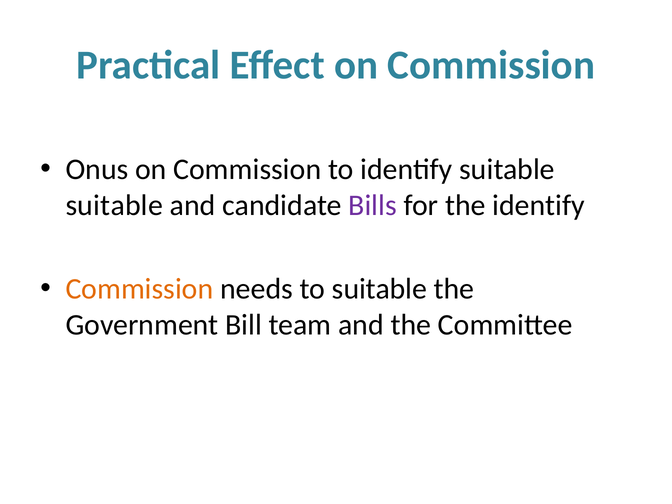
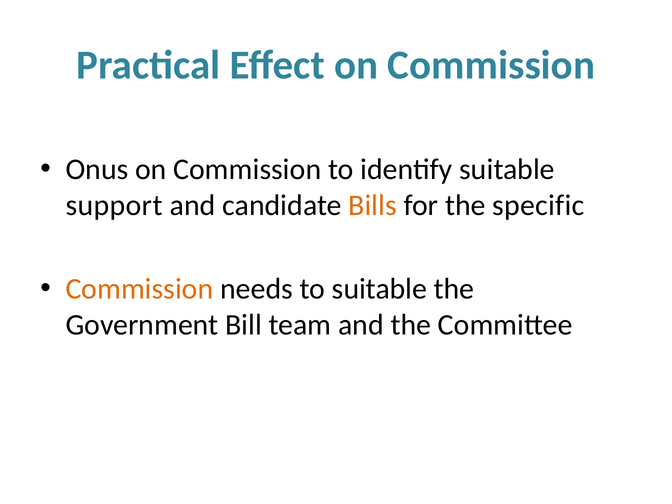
suitable at (114, 205): suitable -> support
Bills colour: purple -> orange
the identify: identify -> specific
